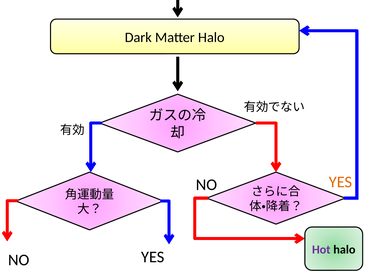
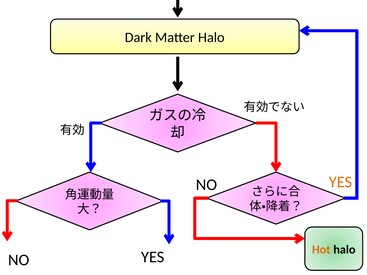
Hot colour: purple -> orange
